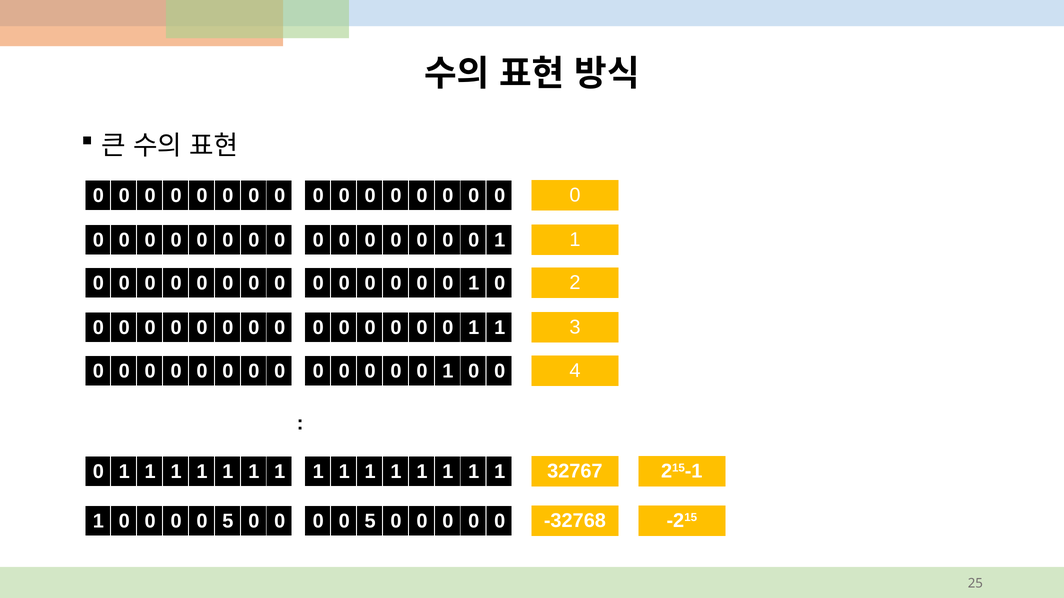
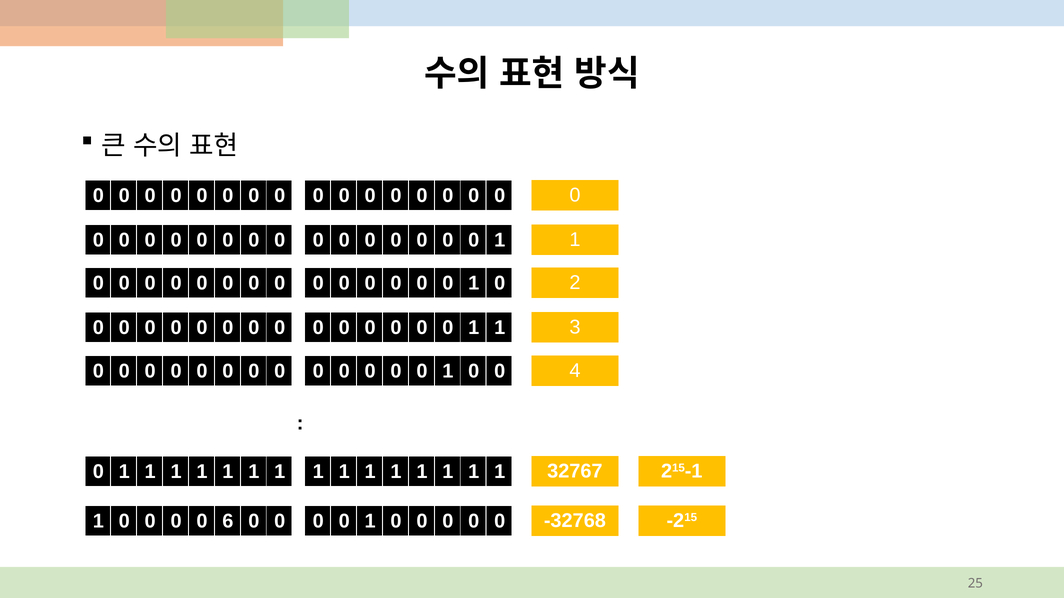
5 at (228, 522): 5 -> 6
5 at (370, 522): 5 -> 1
